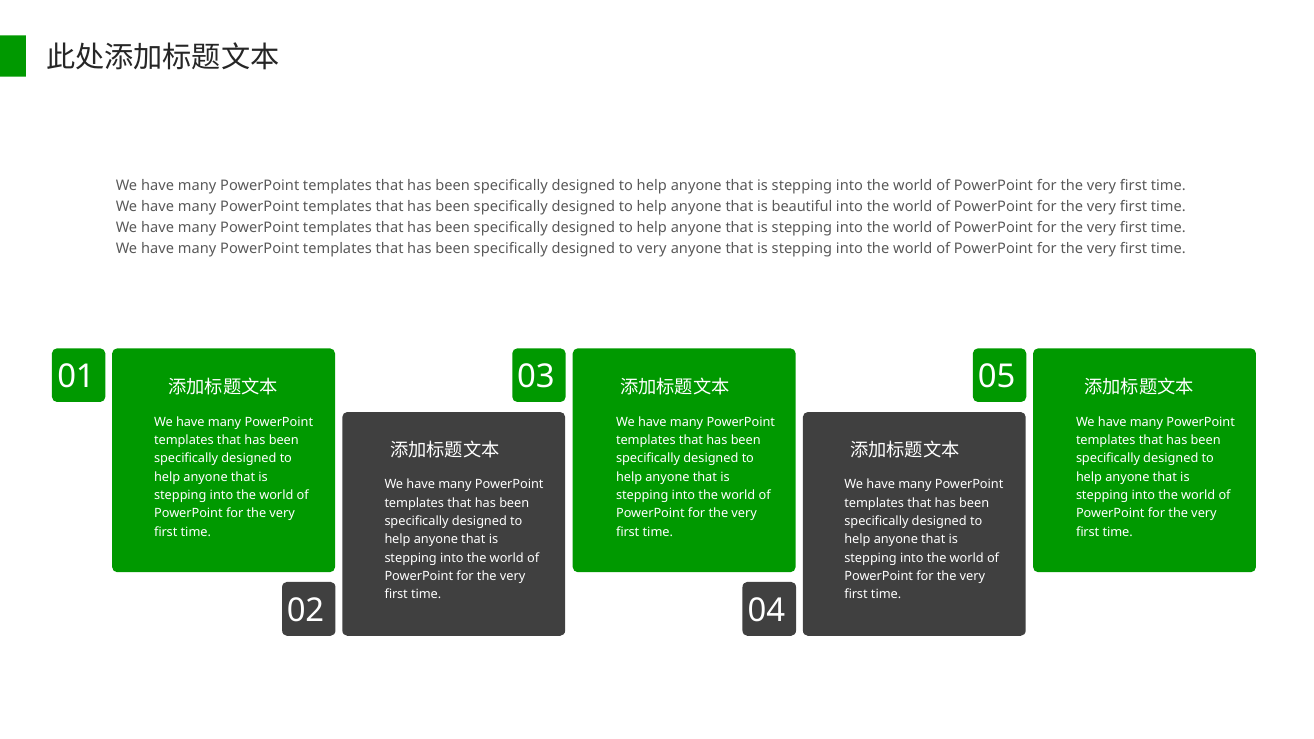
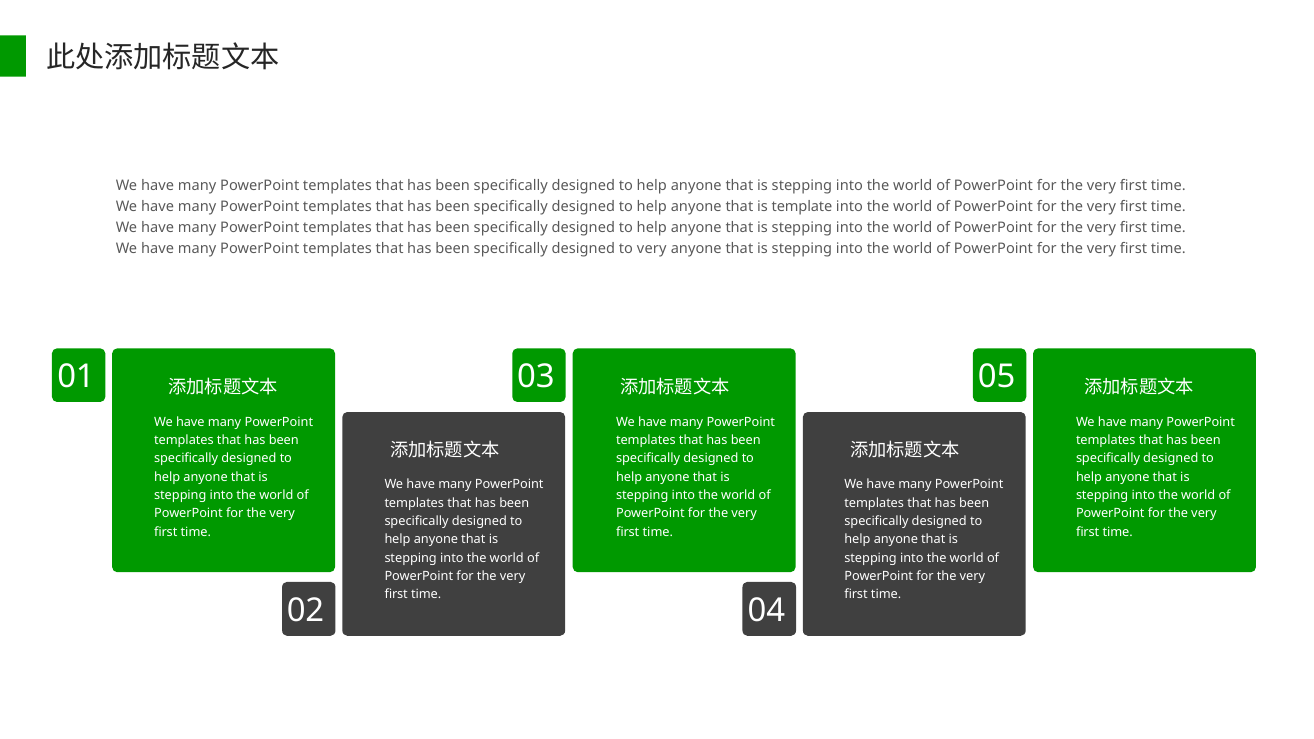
beautiful: beautiful -> template
